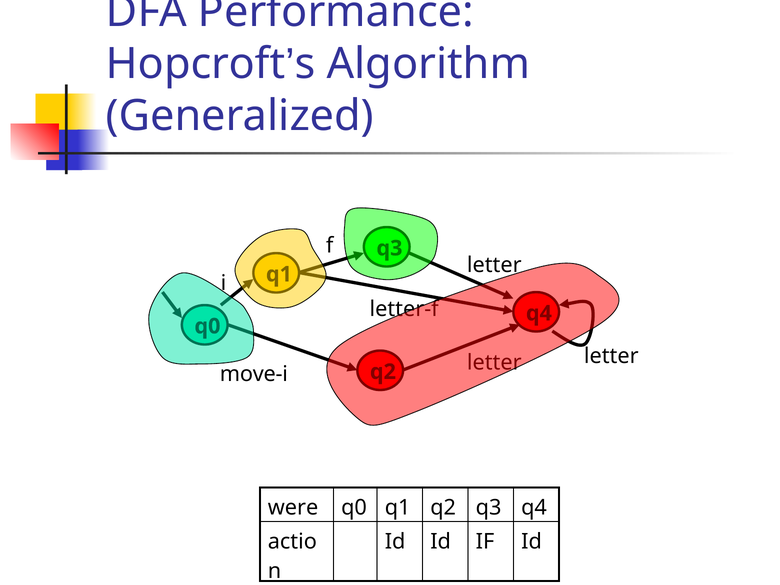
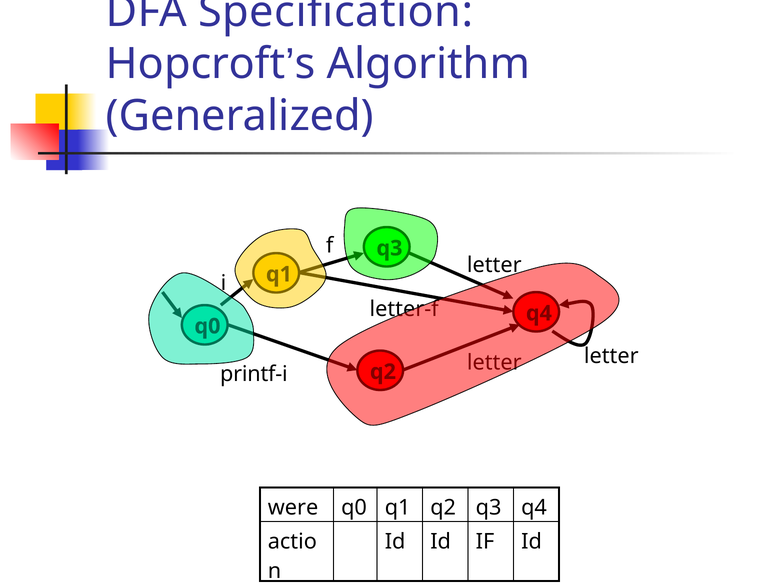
Performance: Performance -> Specification
move-i: move-i -> printf-i
